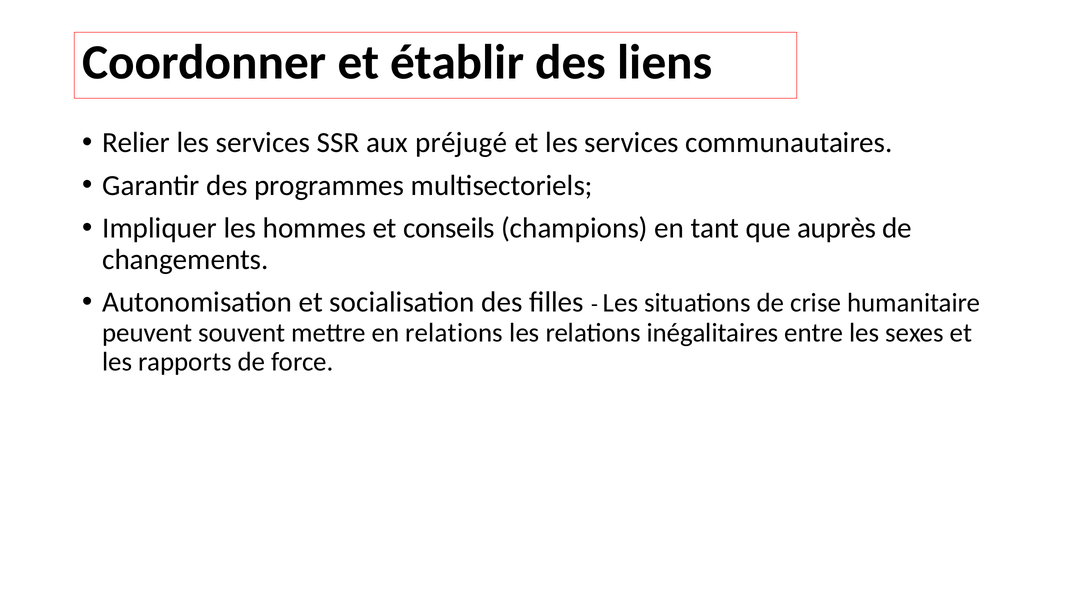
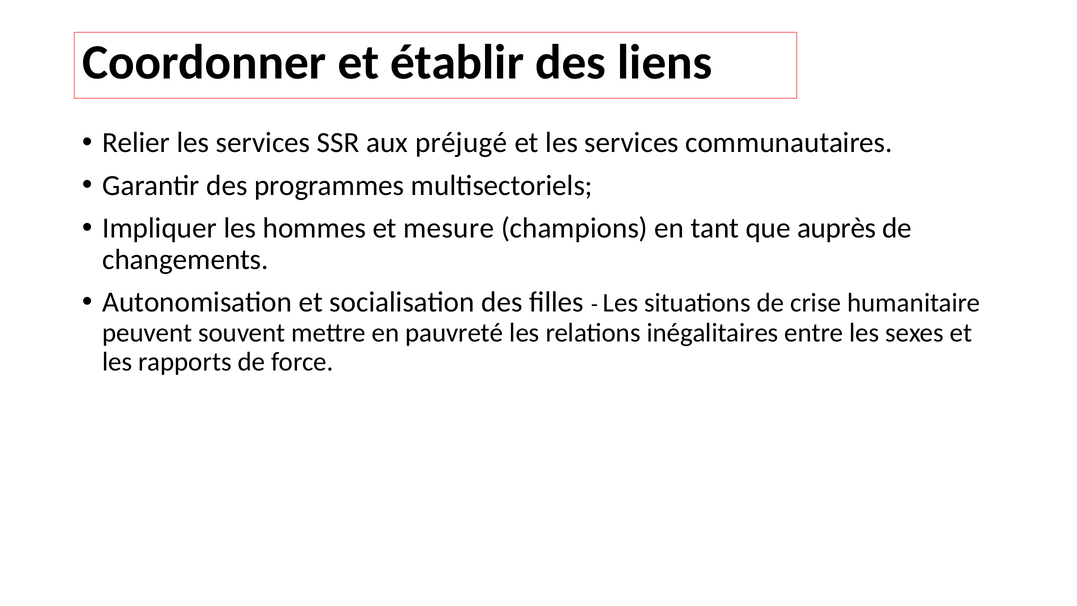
conseils: conseils -> mesure
en relations: relations -> pauvreté
